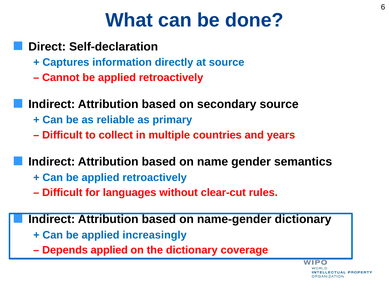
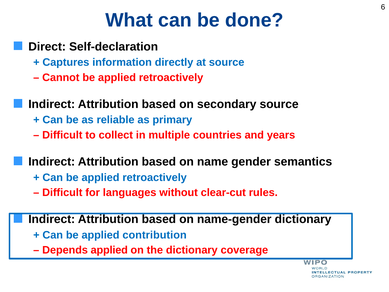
increasingly: increasingly -> contribution
